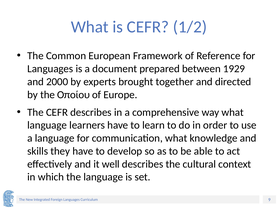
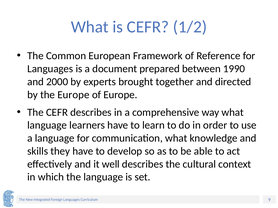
1929: 1929 -> 1990
the Οποίου: Οποίου -> Europe
